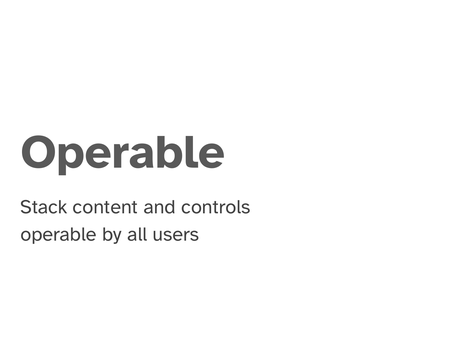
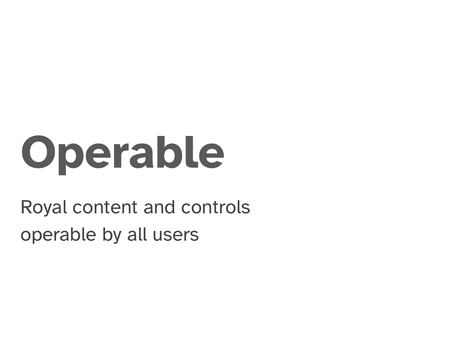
Stack: Stack -> Royal
